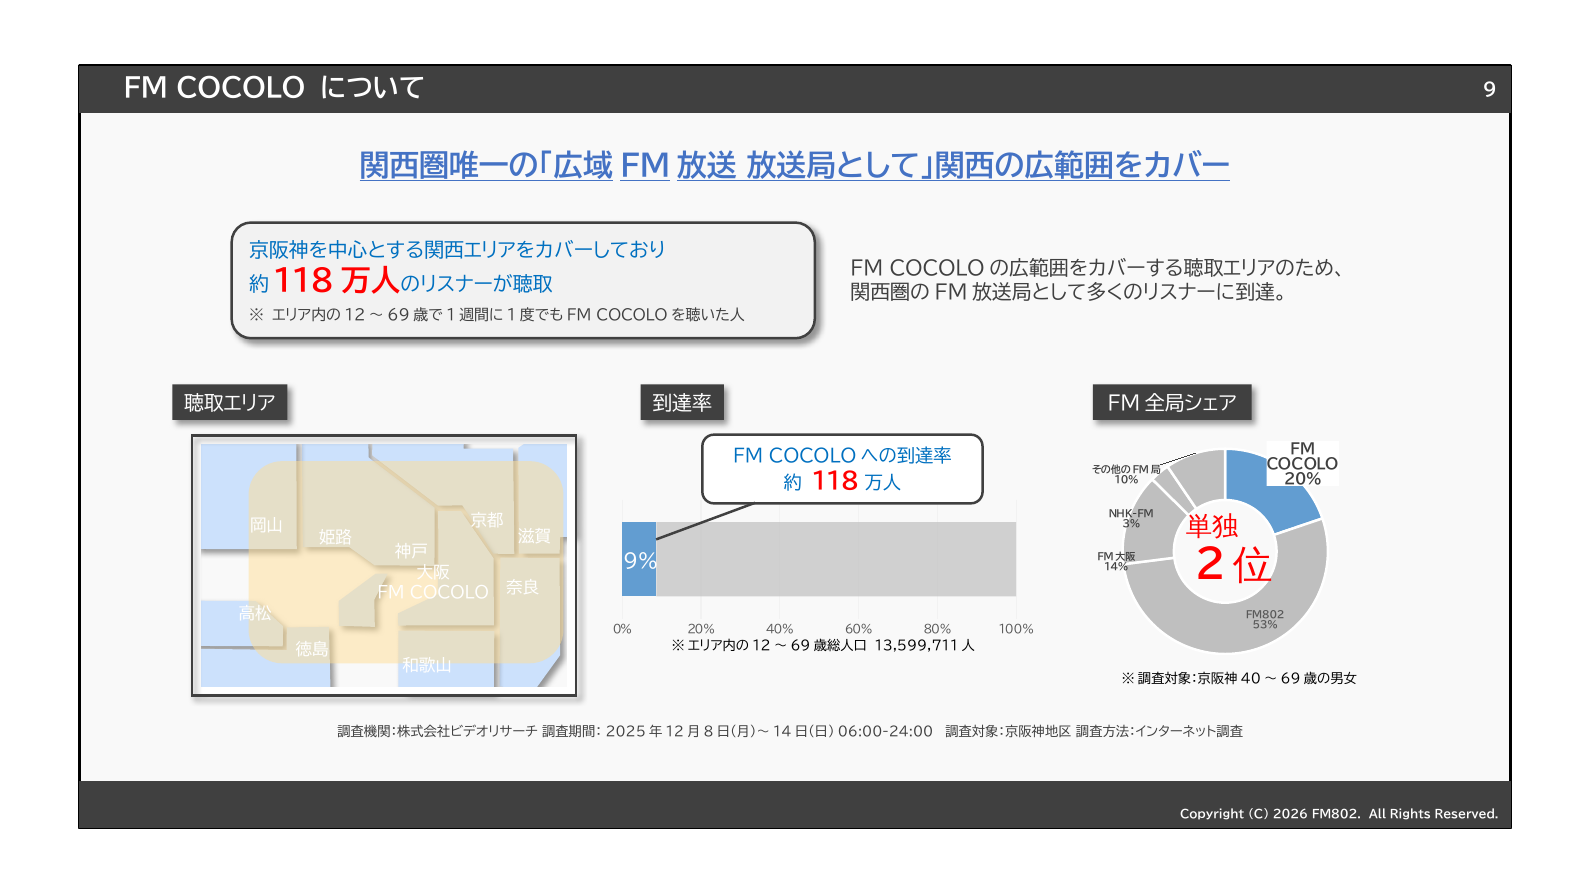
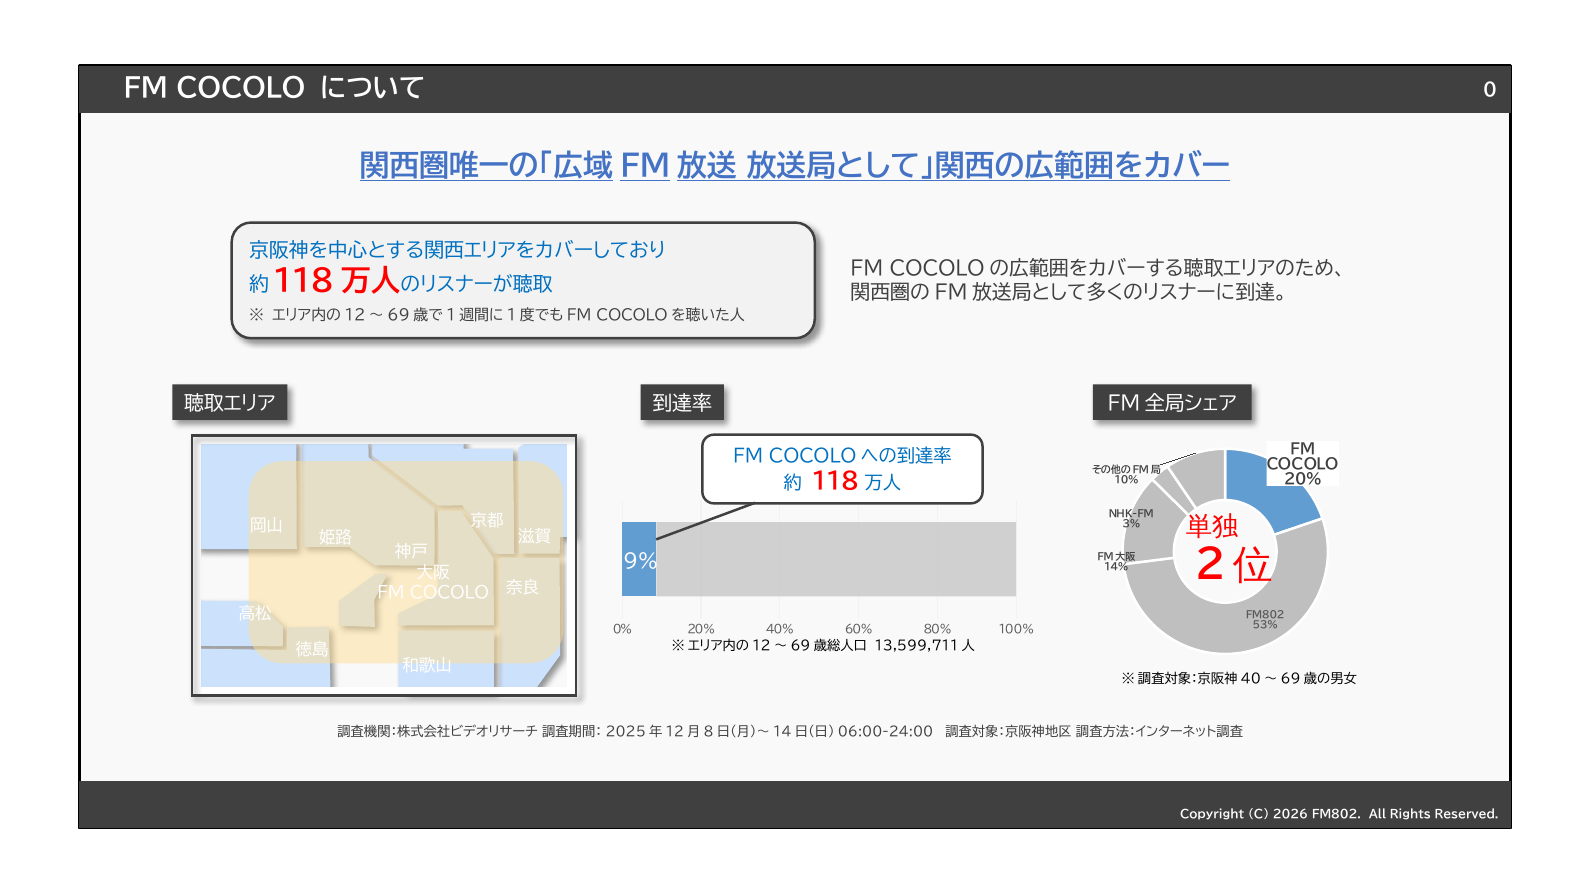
9: 9 -> 0
